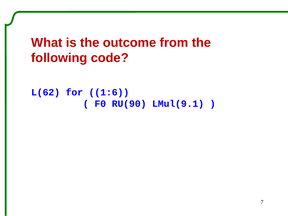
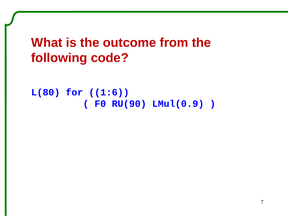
L(62: L(62 -> L(80
LMul(9.1: LMul(9.1 -> LMul(0.9
